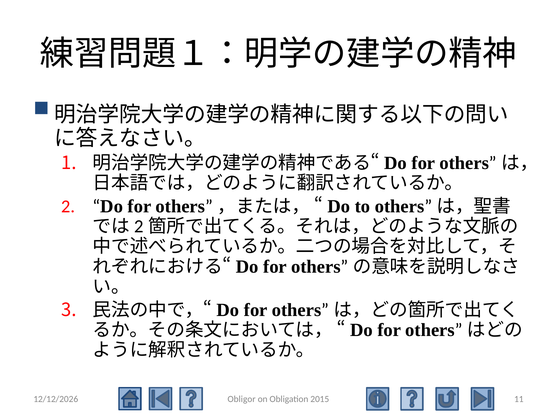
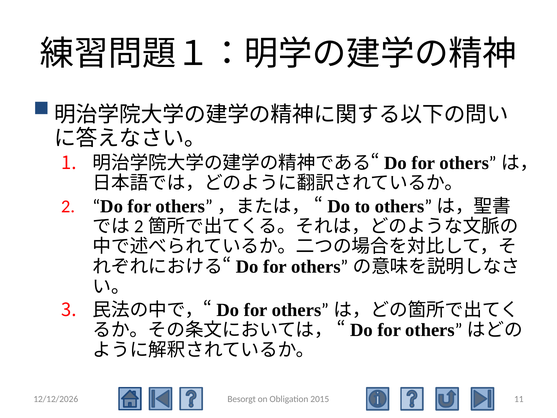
Obligor: Obligor -> Besorgt
